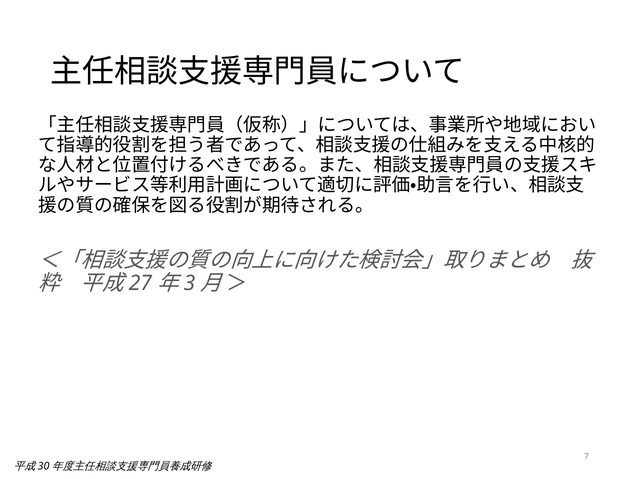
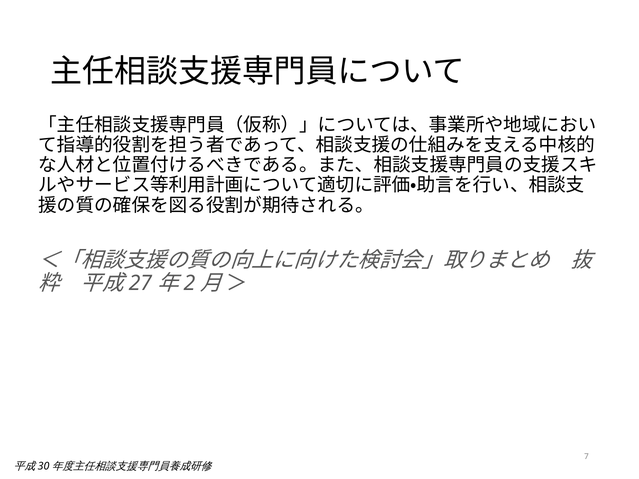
3: 3 -> 2
